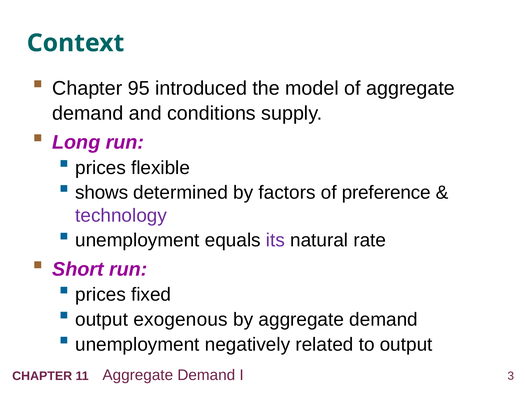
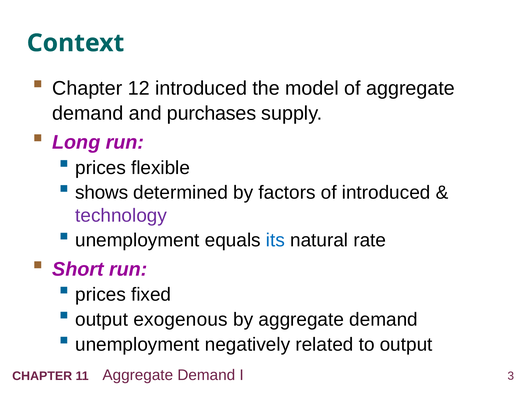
95: 95 -> 12
conditions: conditions -> purchases
of preference: preference -> introduced
its colour: purple -> blue
